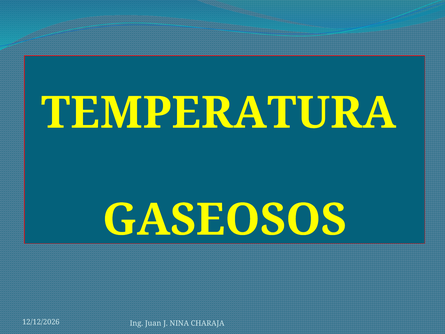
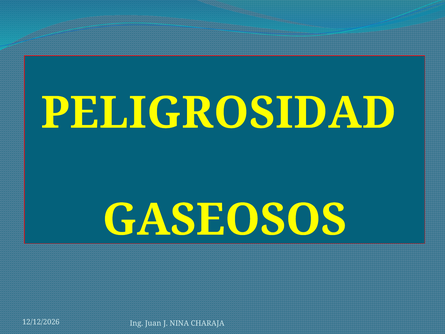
TEMPERATURA: TEMPERATURA -> PELIGROSIDAD
